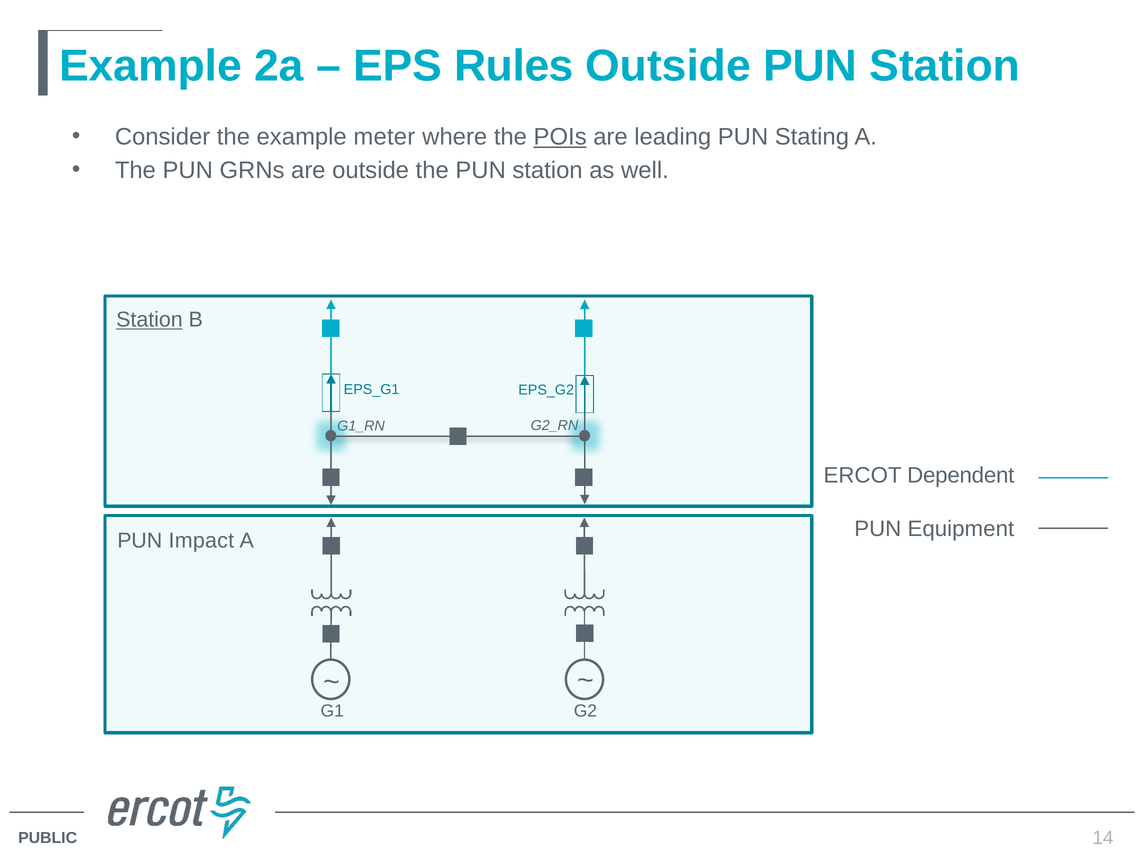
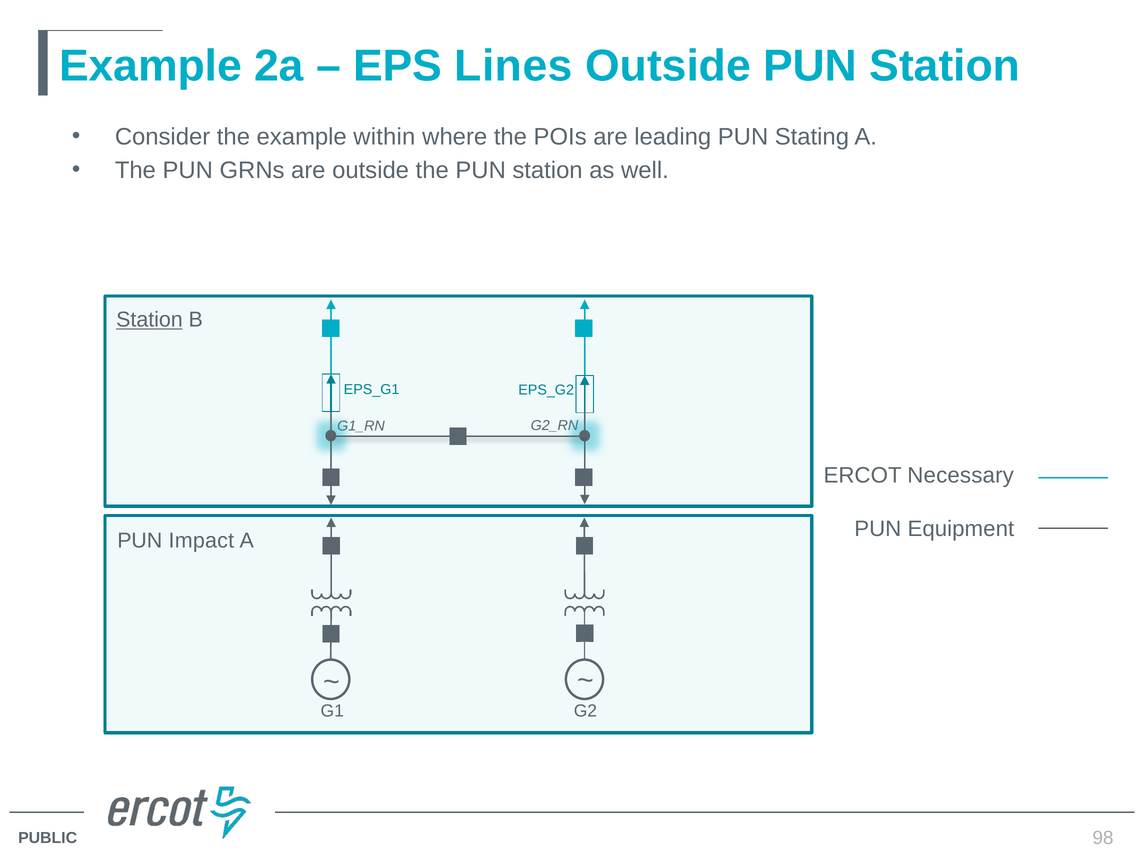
Rules: Rules -> Lines
meter: meter -> within
POIs underline: present -> none
Dependent: Dependent -> Necessary
14: 14 -> 98
